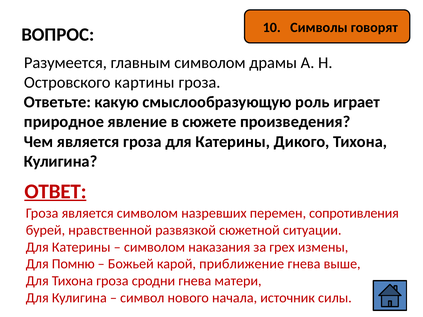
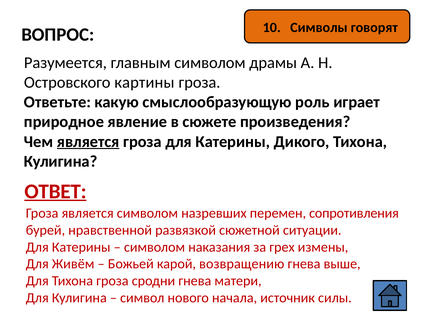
является at (88, 142) underline: none -> present
Помню: Помню -> Живём
приближение: приближение -> возвращению
